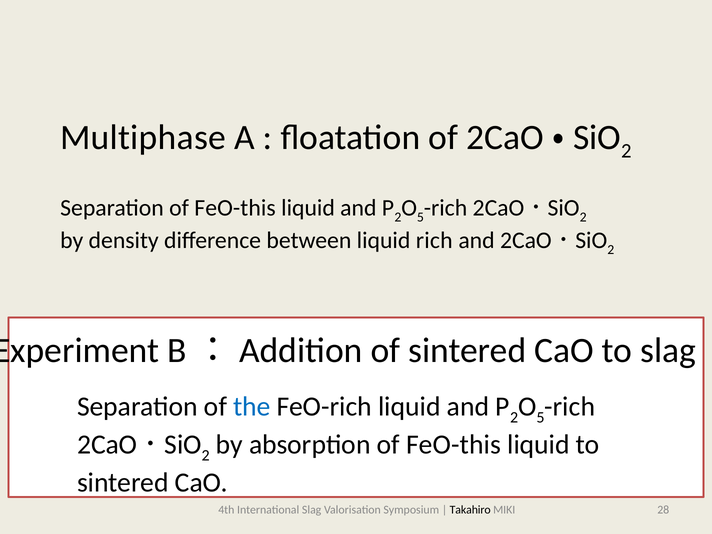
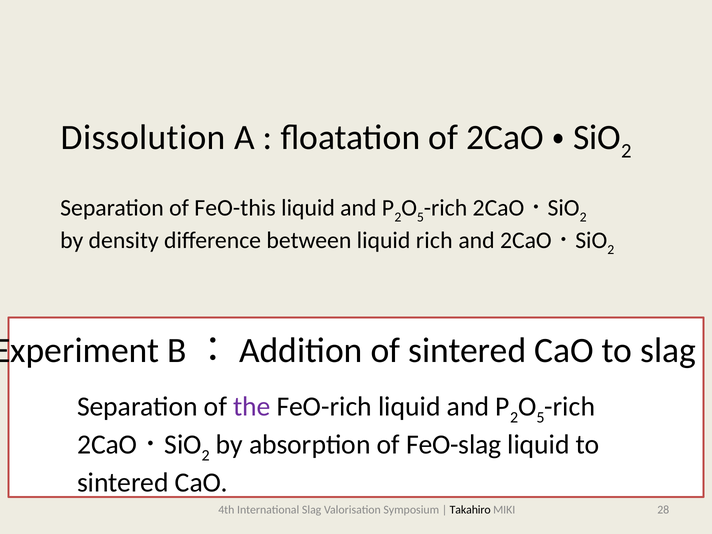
Multiphase: Multiphase -> Dissolution
the colour: blue -> purple
absorption of FeO-this: FeO-this -> FeO-slag
